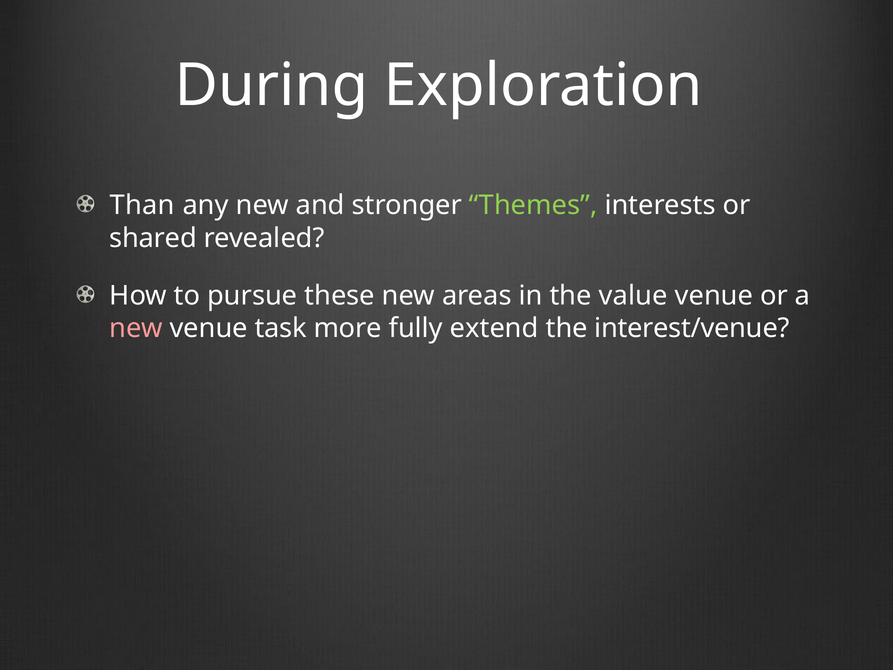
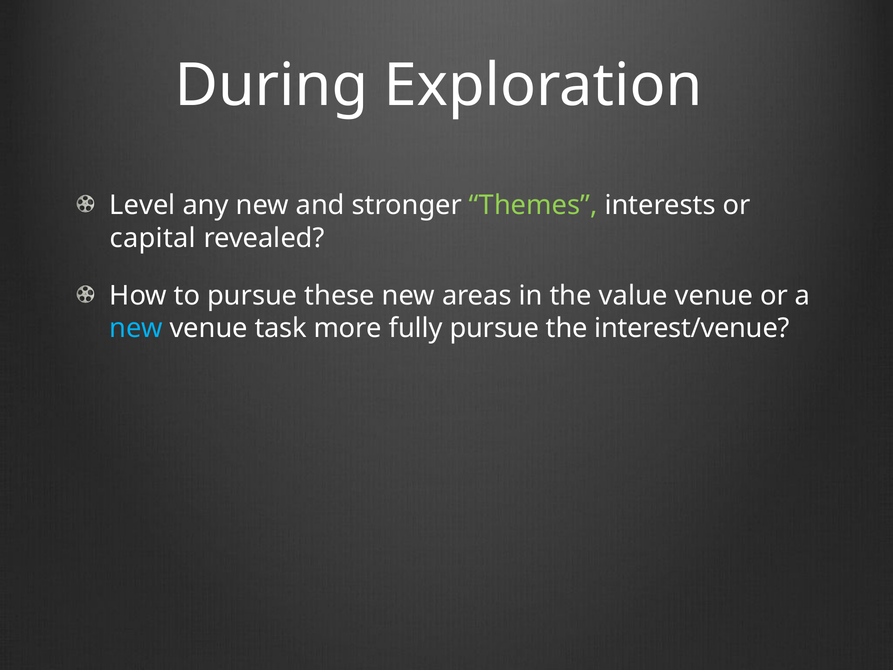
Than: Than -> Level
shared: shared -> capital
new at (136, 328) colour: pink -> light blue
fully extend: extend -> pursue
